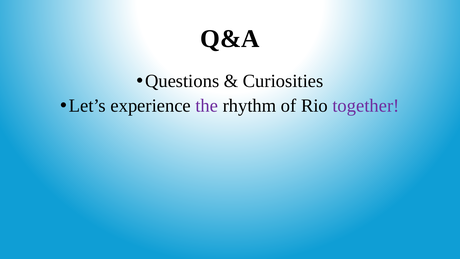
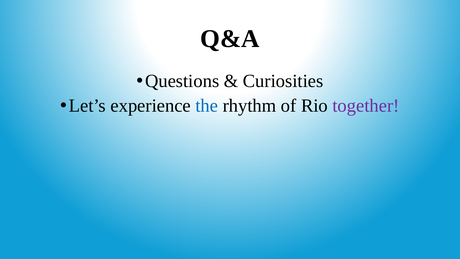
the colour: purple -> blue
